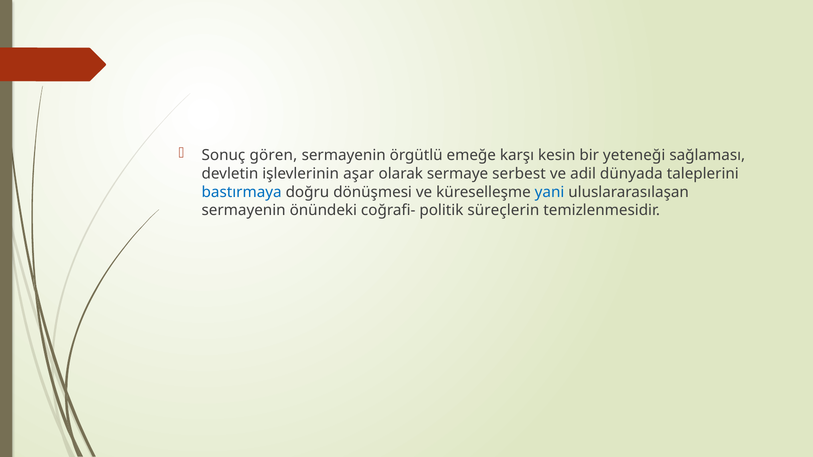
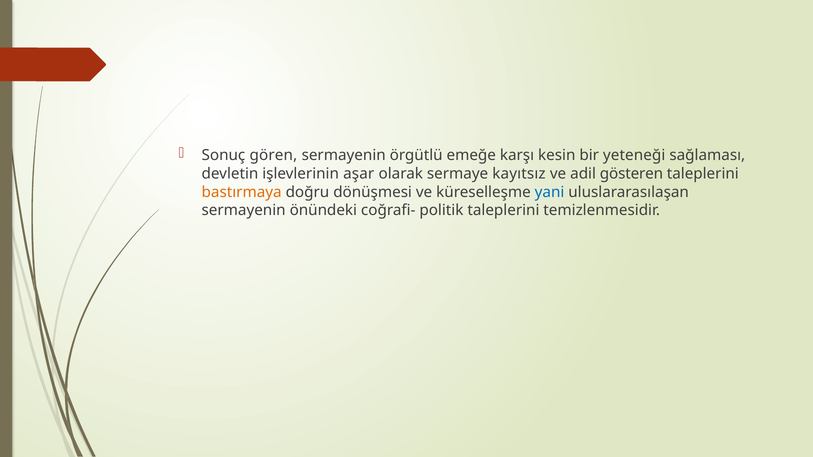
serbest: serbest -> kayıtsız
dünyada: dünyada -> gösteren
bastırmaya colour: blue -> orange
politik süreçlerin: süreçlerin -> taleplerini
